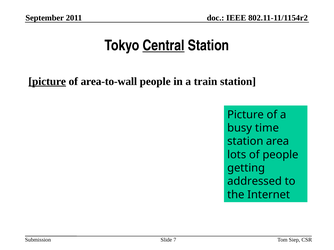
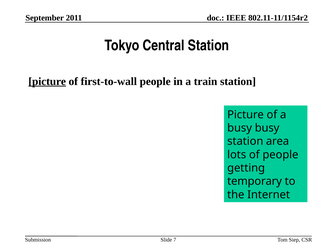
Central underline: present -> none
area-to-wall: area-to-wall -> first-to-wall
busy time: time -> busy
addressed: addressed -> temporary
